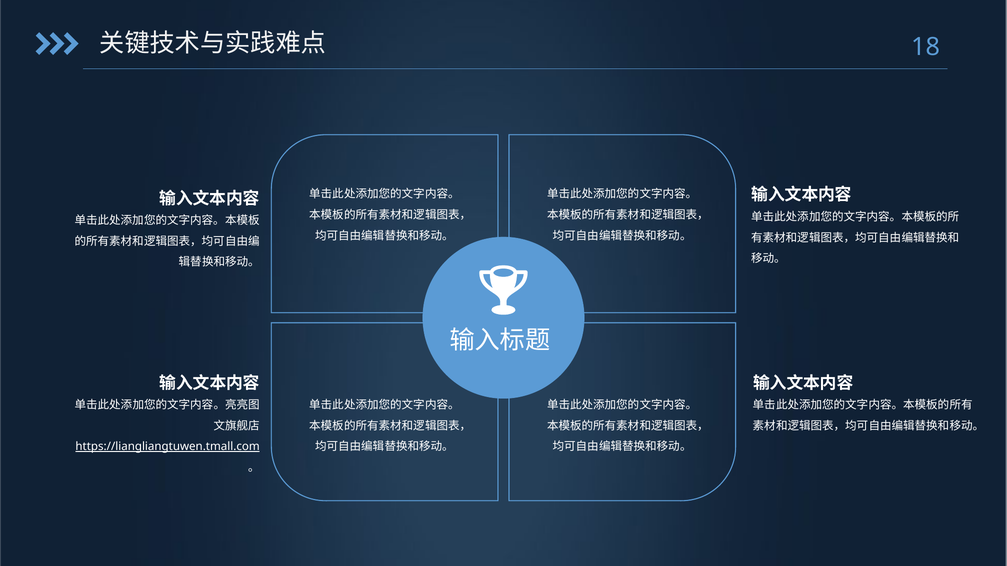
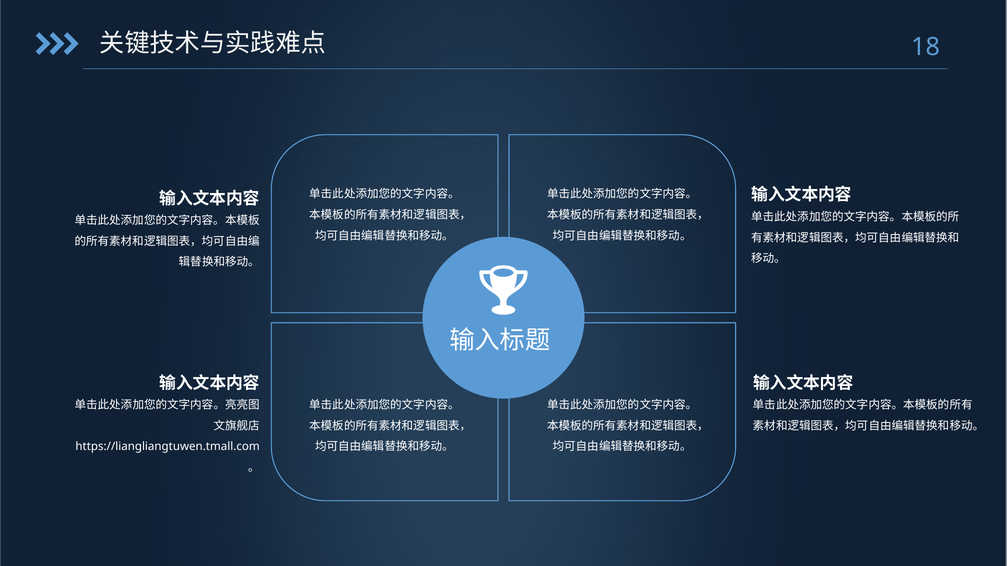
https://liangliangtuwen.tmall.com underline: present -> none
